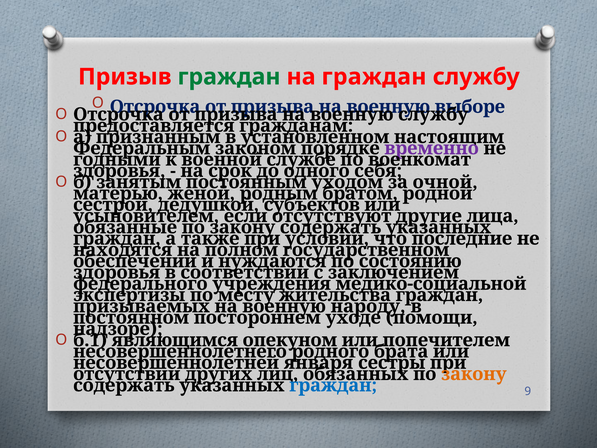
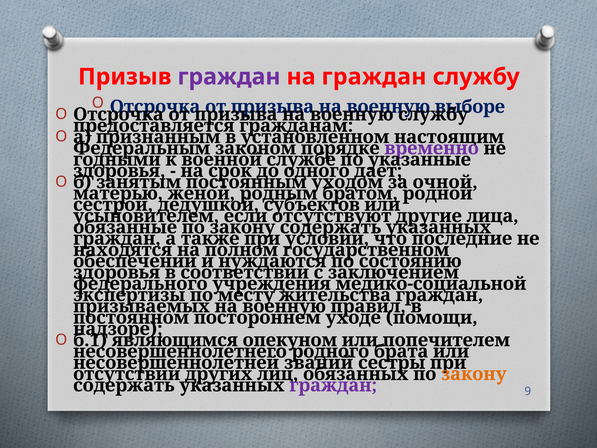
граждан at (229, 77) colour: green -> purple
военкомат: военкомат -> указанные
себя: себя -> дает
народу: народу -> правил
января: января -> званий
граждан at (333, 385) colour: blue -> purple
